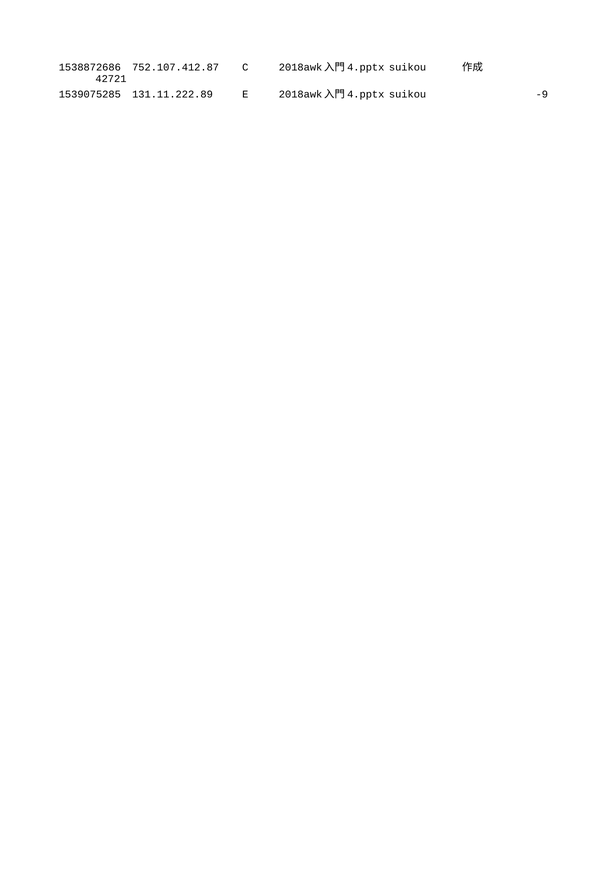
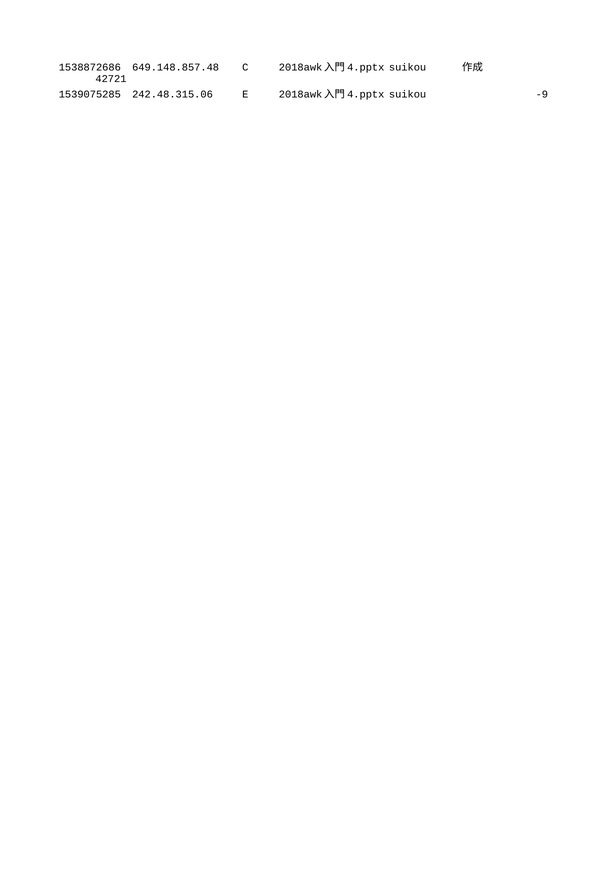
752.107.412.87: 752.107.412.87 -> 649.148.857.48
131.11.222.89: 131.11.222.89 -> 242.48.315.06
